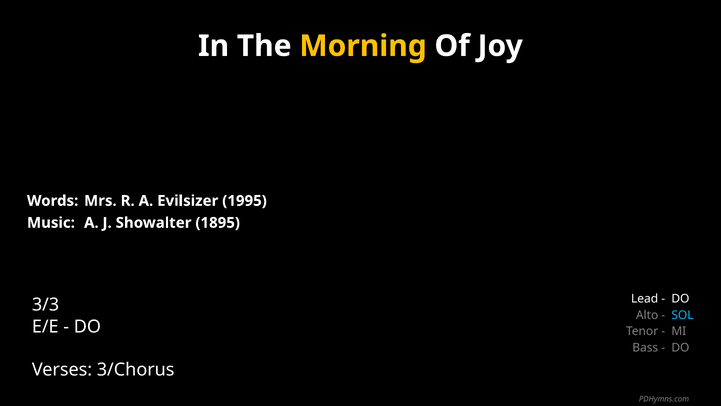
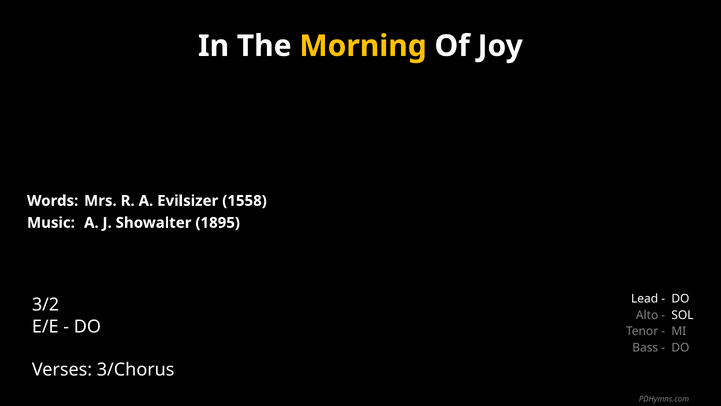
1995: 1995 -> 1558
3/3: 3/3 -> 3/2
SOL colour: light blue -> white
